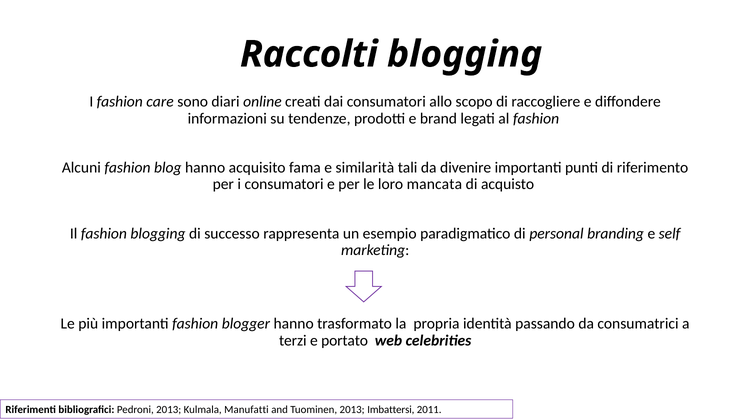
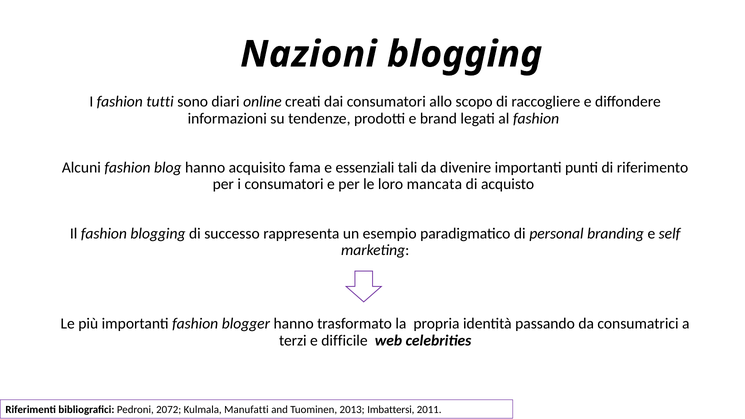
Raccolti: Raccolti -> Nazioni
care: care -> tutti
similarità: similarità -> essenziali
portato: portato -> difficile
Pedroni 2013: 2013 -> 2072
